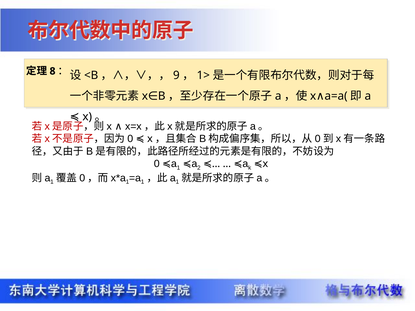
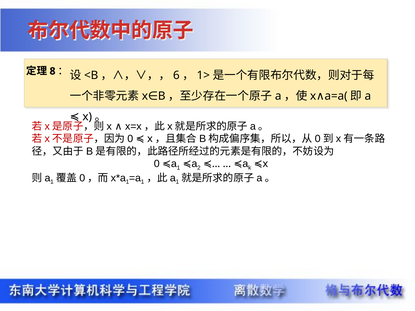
9: 9 -> 6
